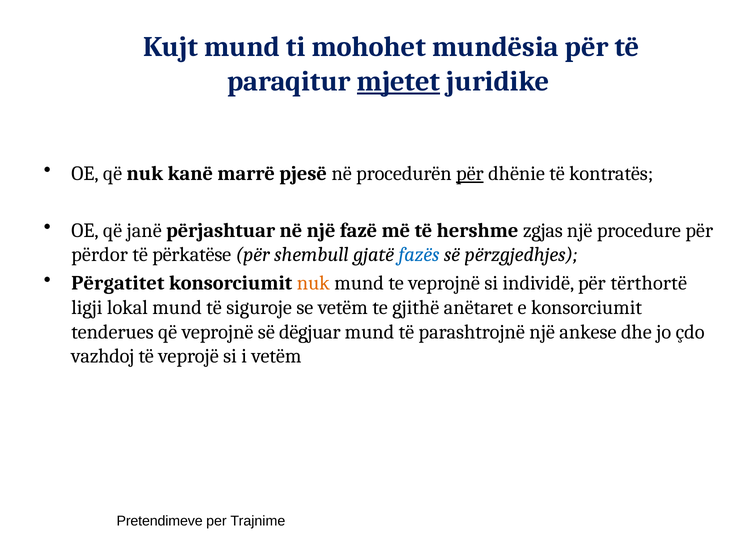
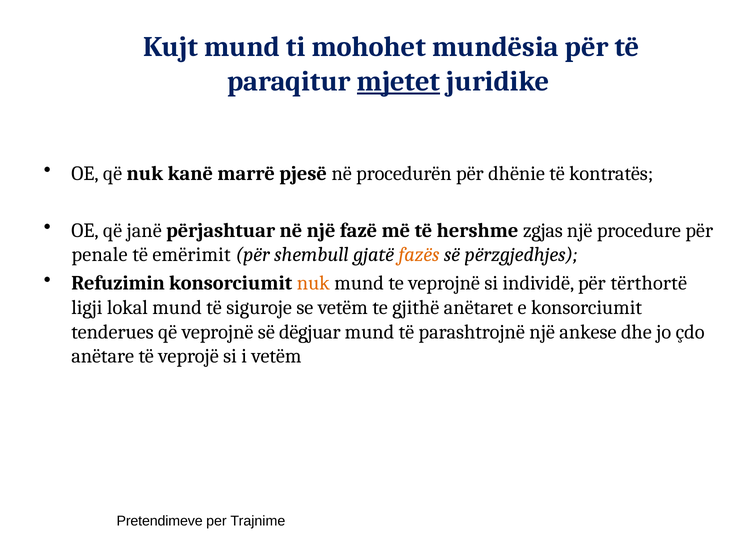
për at (470, 174) underline: present -> none
përdor: përdor -> penale
përkatëse: përkatëse -> emërimit
fazës colour: blue -> orange
Përgatitet: Përgatitet -> Refuzimin
vazhdoj: vazhdoj -> anëtare
